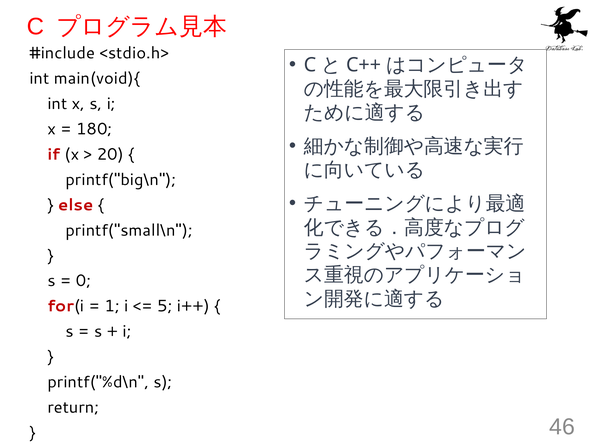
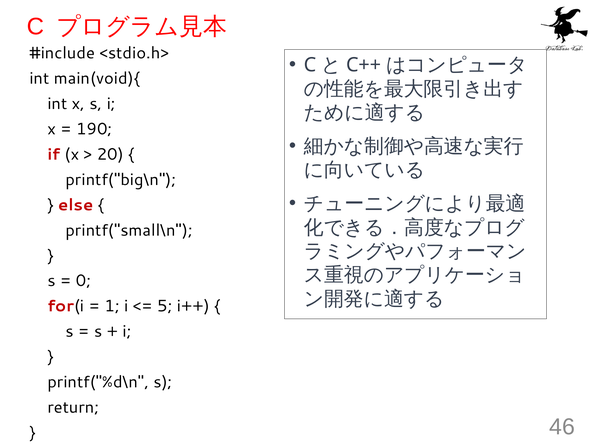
180: 180 -> 190
